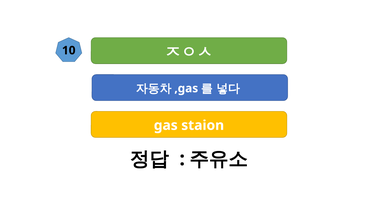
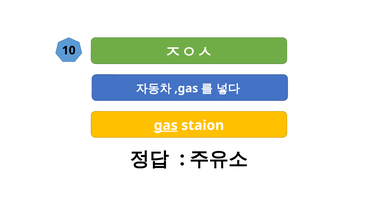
gas underline: none -> present
